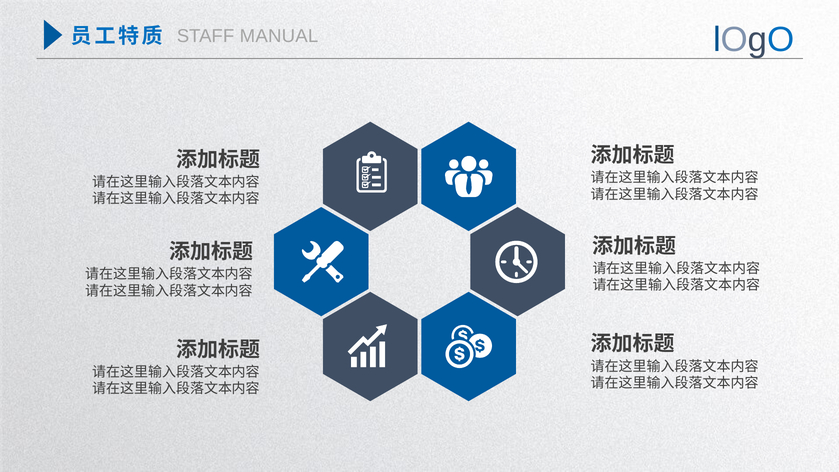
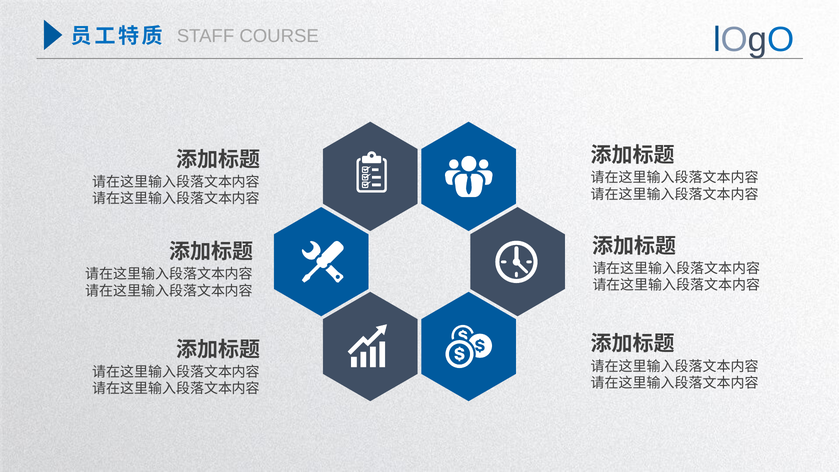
MANUAL: MANUAL -> COURSE
